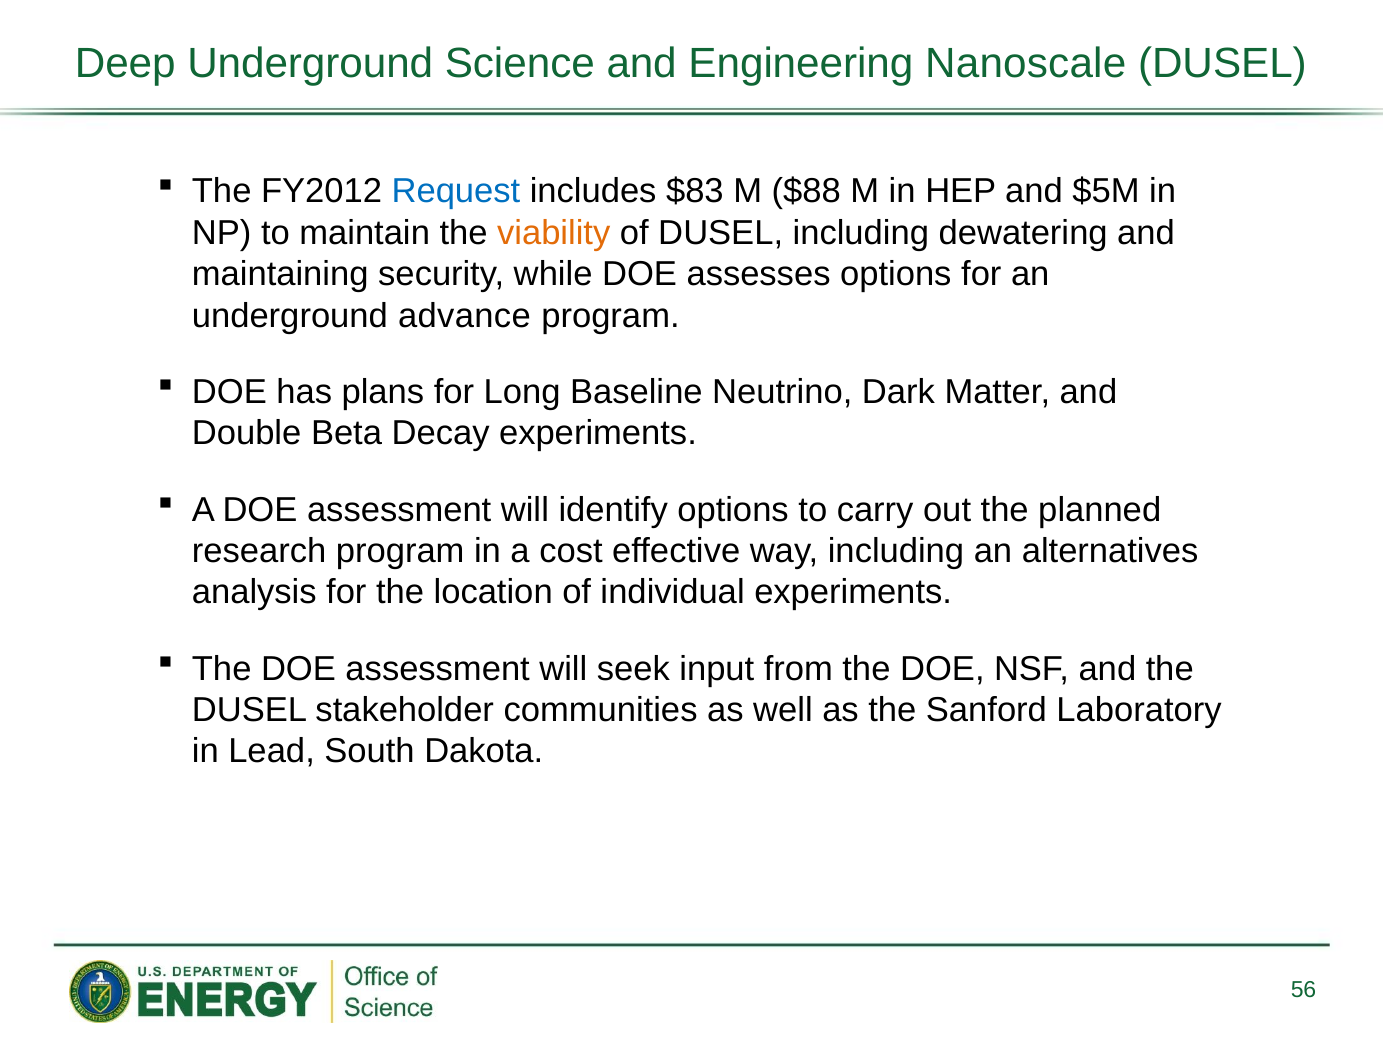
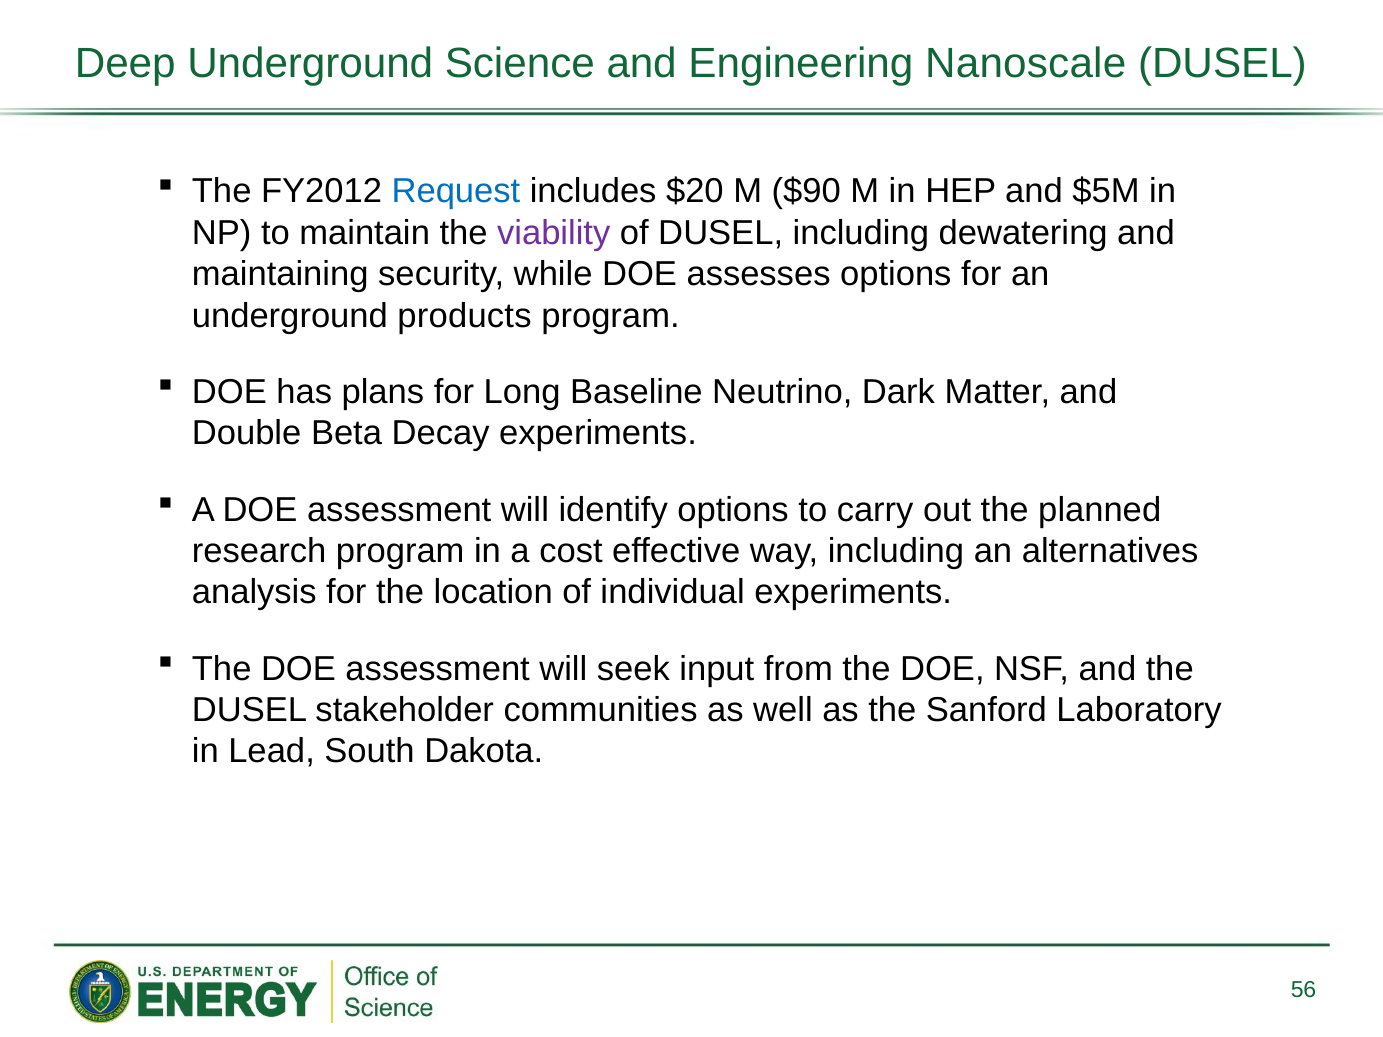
$83: $83 -> $20
$88: $88 -> $90
viability colour: orange -> purple
advance: advance -> products
